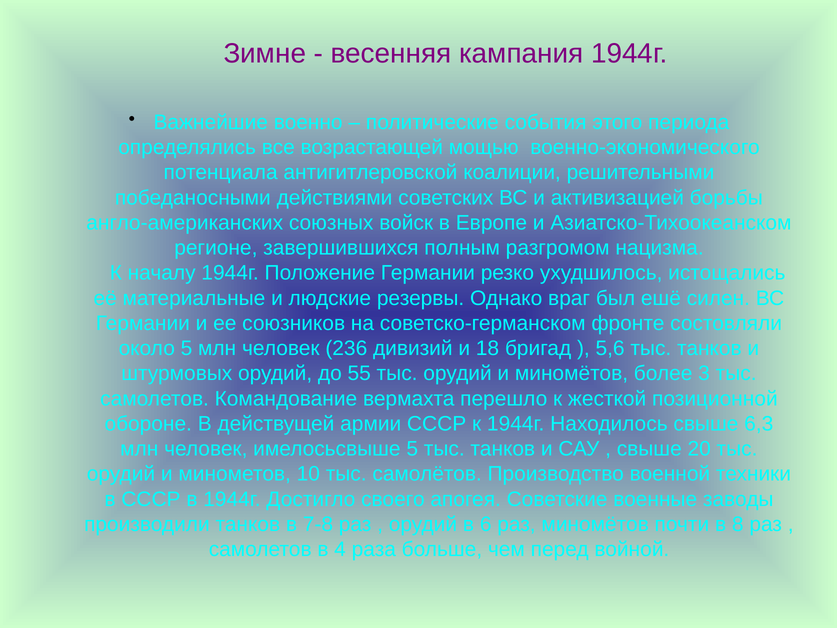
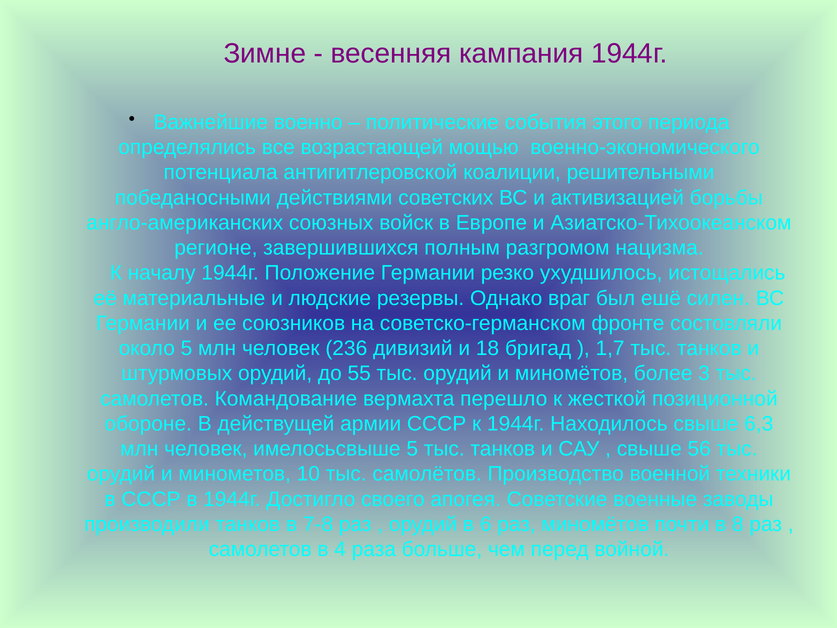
5,6: 5,6 -> 1,7
20: 20 -> 56
